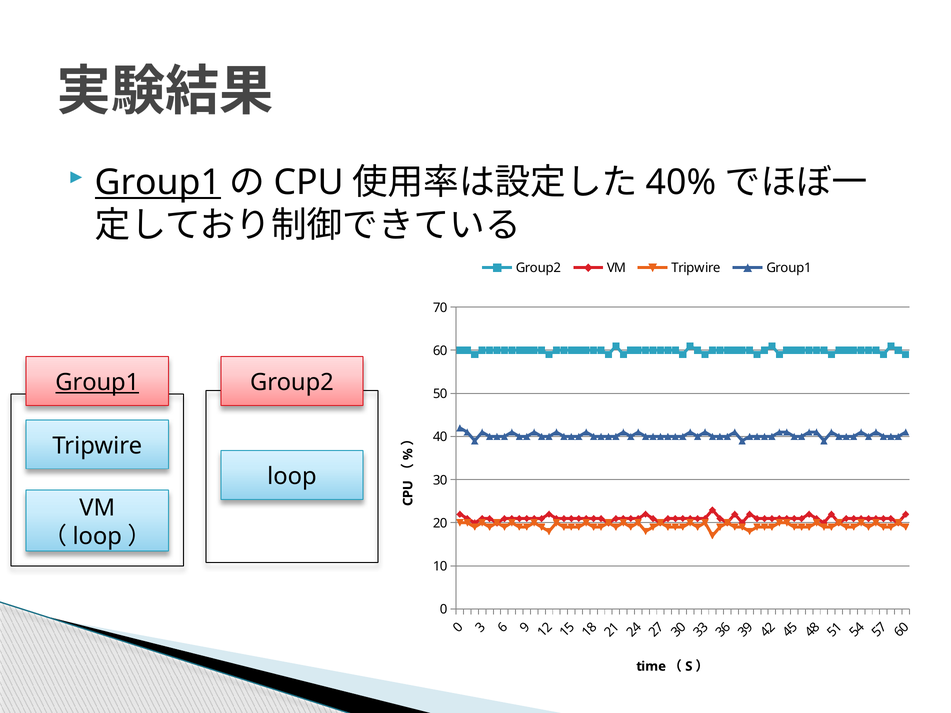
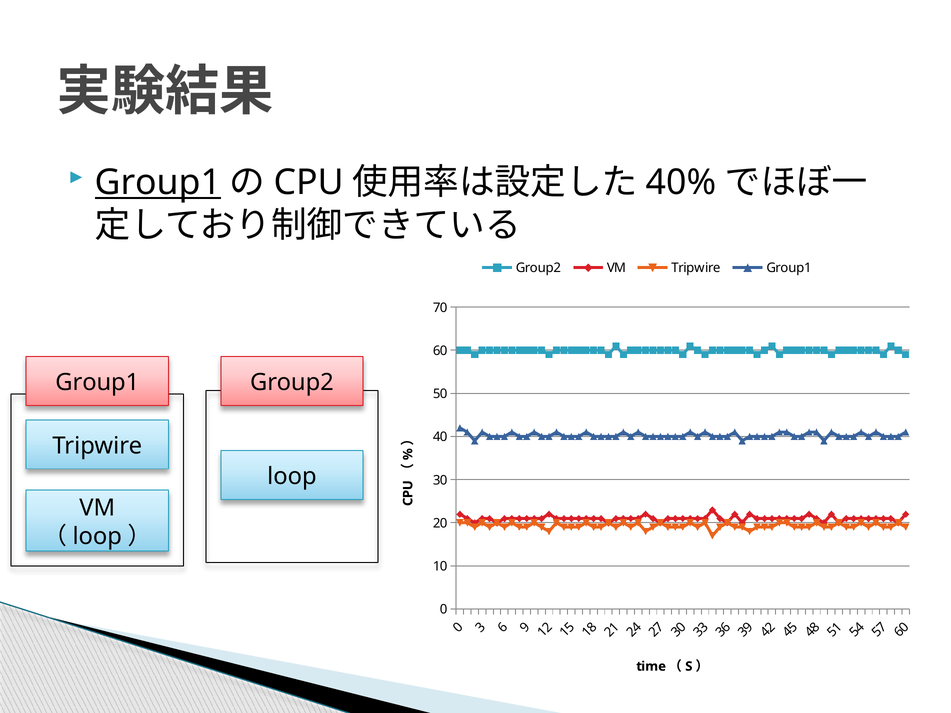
Group1 at (97, 383) underline: present -> none
